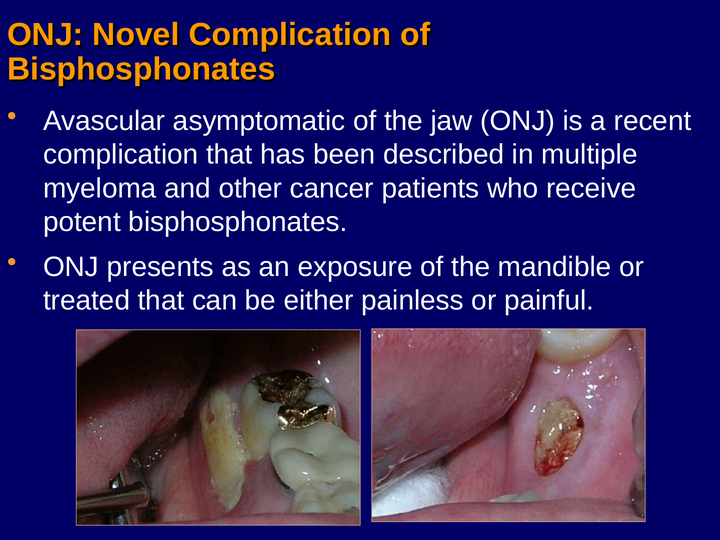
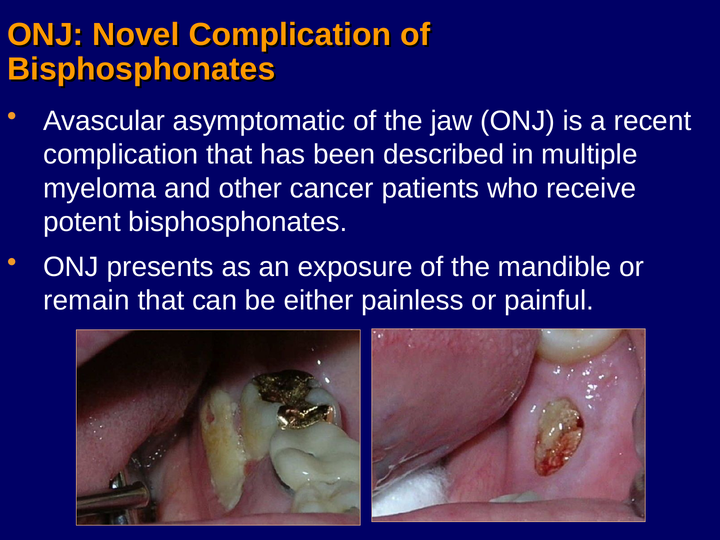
treated: treated -> remain
